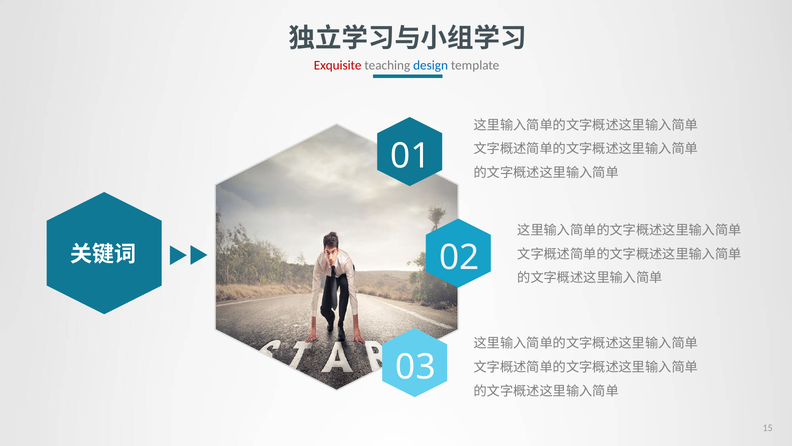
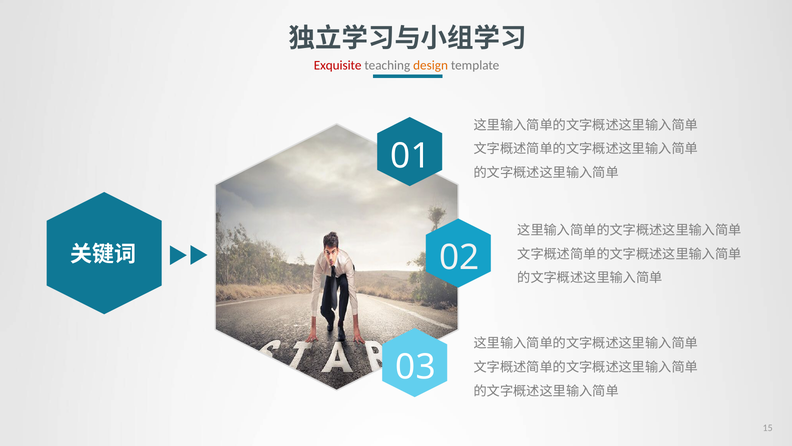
design colour: blue -> orange
